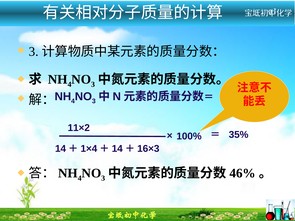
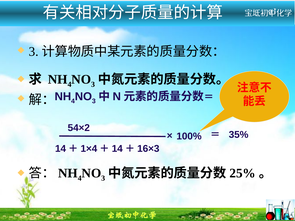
11×2: 11×2 -> 54×2
46%: 46% -> 25%
